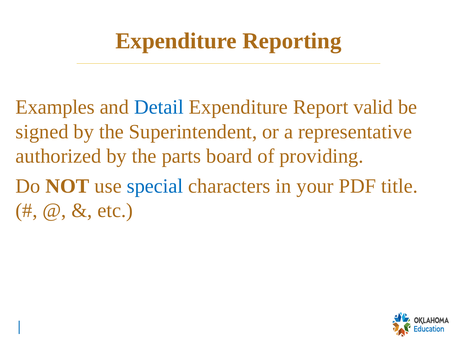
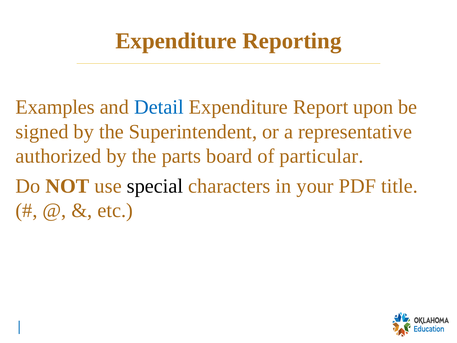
valid: valid -> upon
providing: providing -> particular
special colour: blue -> black
